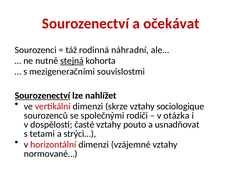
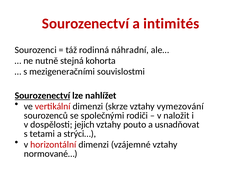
očekávat: očekávat -> intimités
stejná underline: present -> none
sociologique: sociologique -> vymezování
otázka: otázka -> naložit
časté: časté -> jejich
